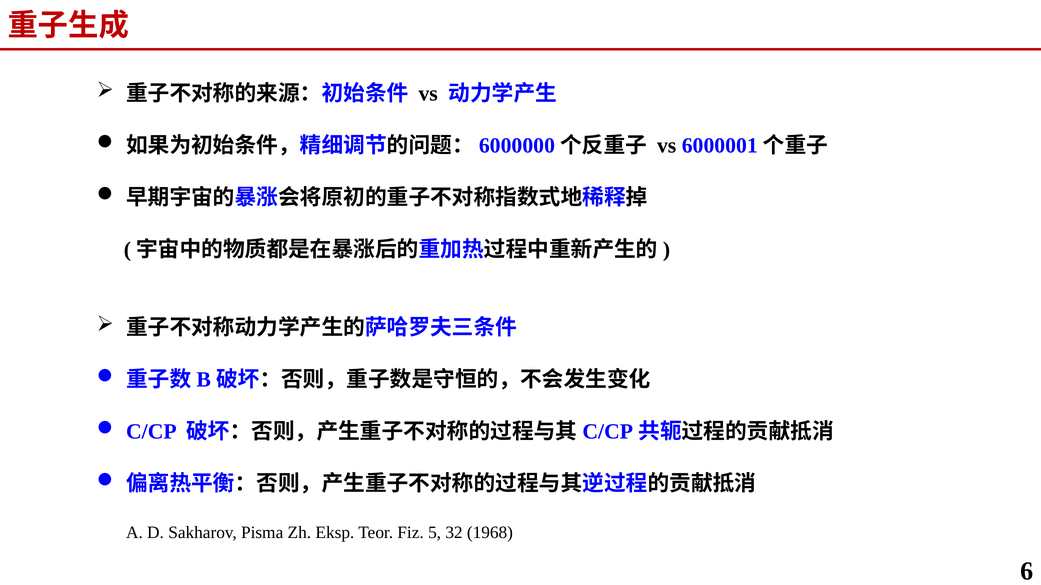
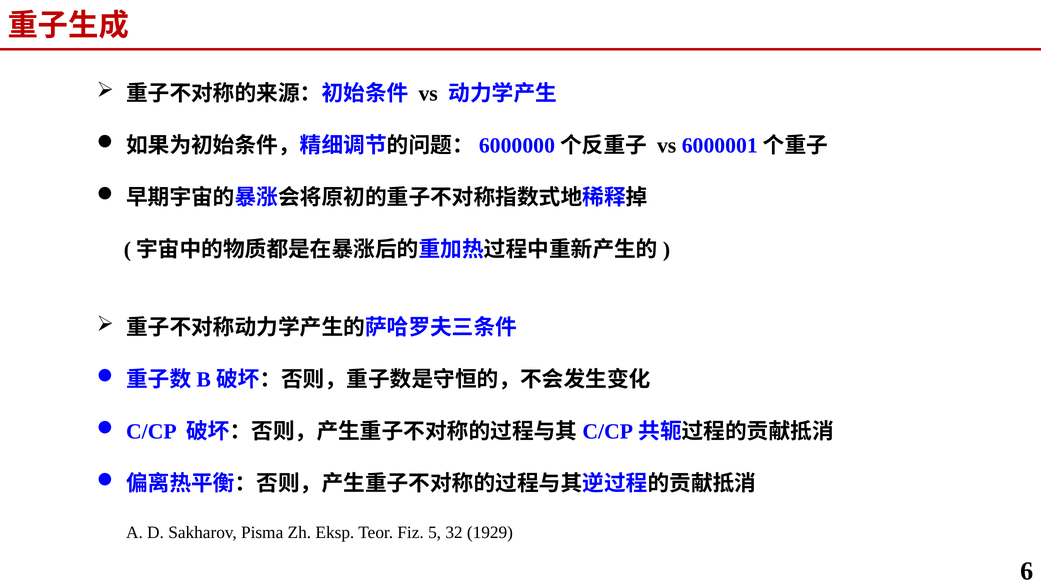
1968: 1968 -> 1929
